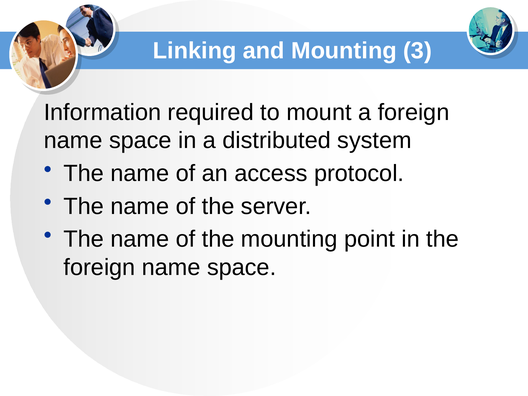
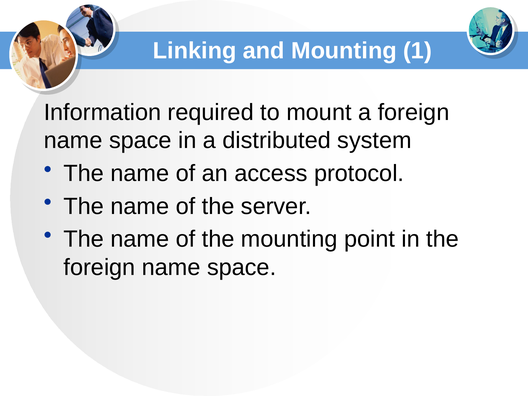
3: 3 -> 1
